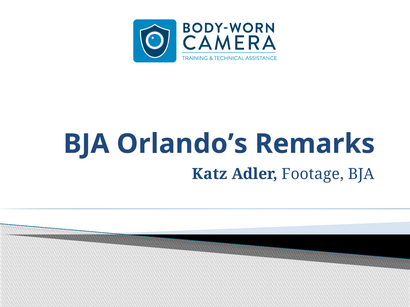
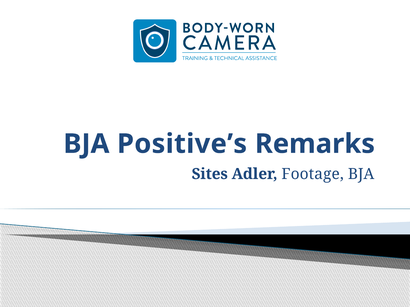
Orlando’s: Orlando’s -> Positive’s
Katz: Katz -> Sites
